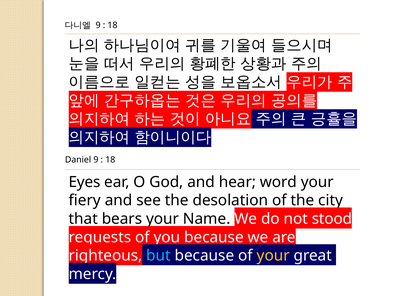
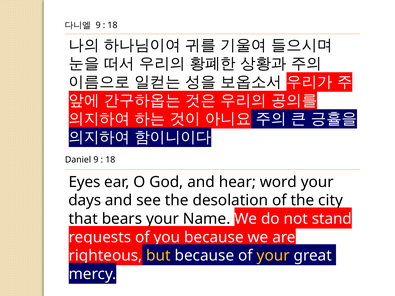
fiery: fiery -> days
stood: stood -> stand
but colour: light blue -> yellow
